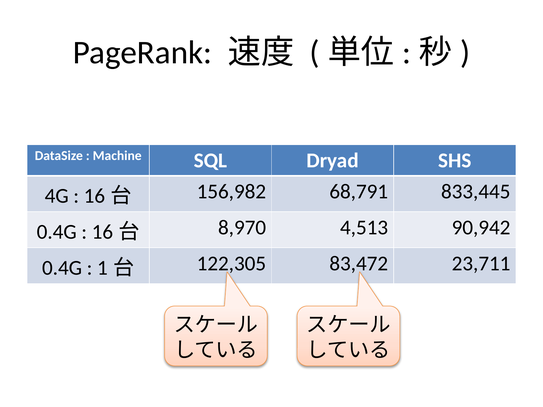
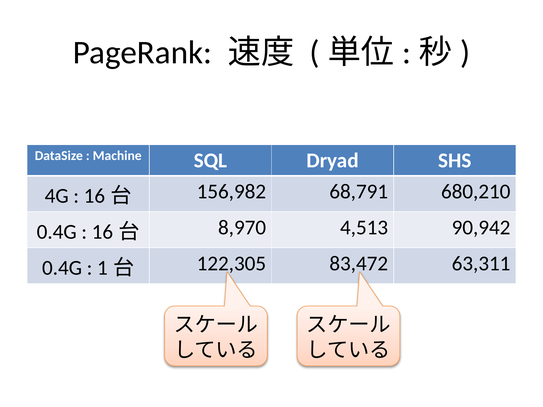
833,445: 833,445 -> 680,210
23,711: 23,711 -> 63,311
